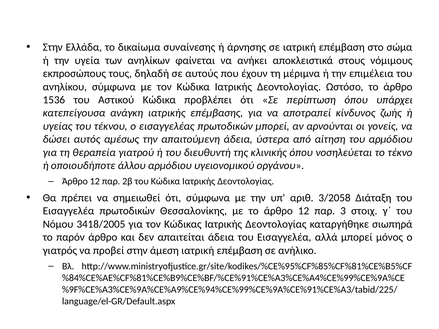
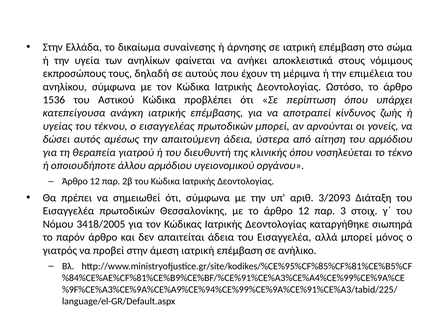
3/2058: 3/2058 -> 3/2093
